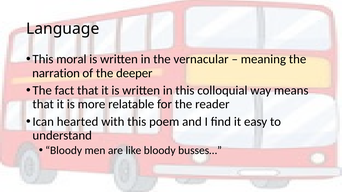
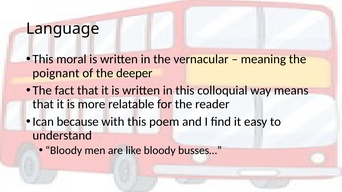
narration: narration -> poignant
hearted: hearted -> because
